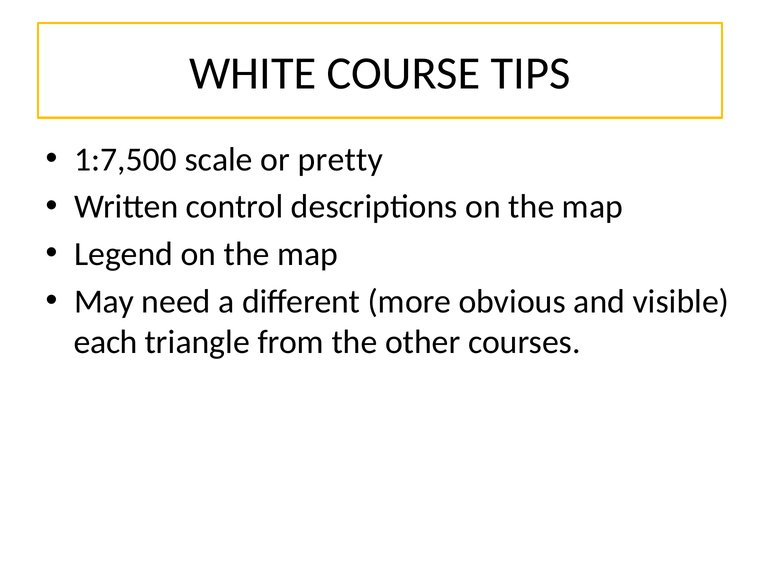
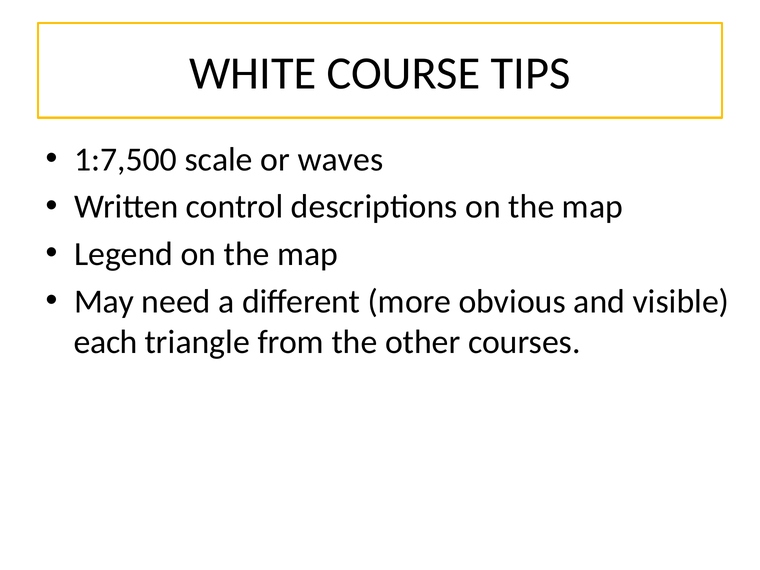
pretty: pretty -> waves
